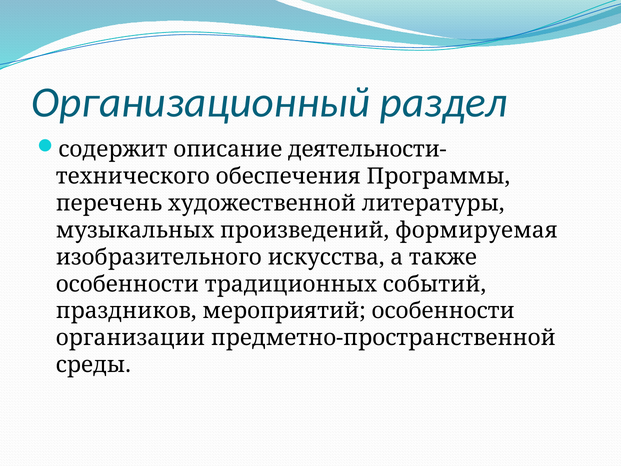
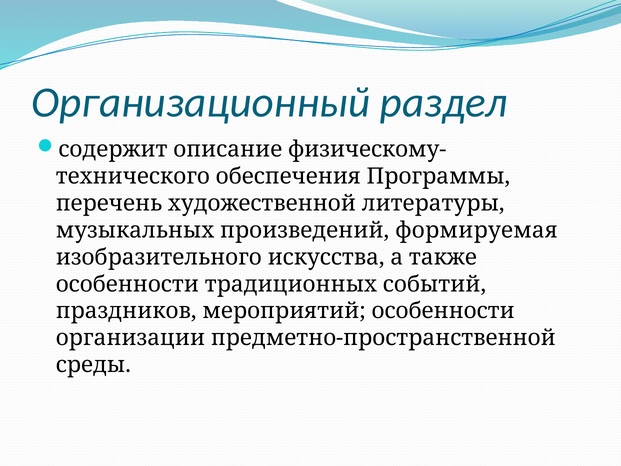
деятельности-: деятельности- -> физическому-
